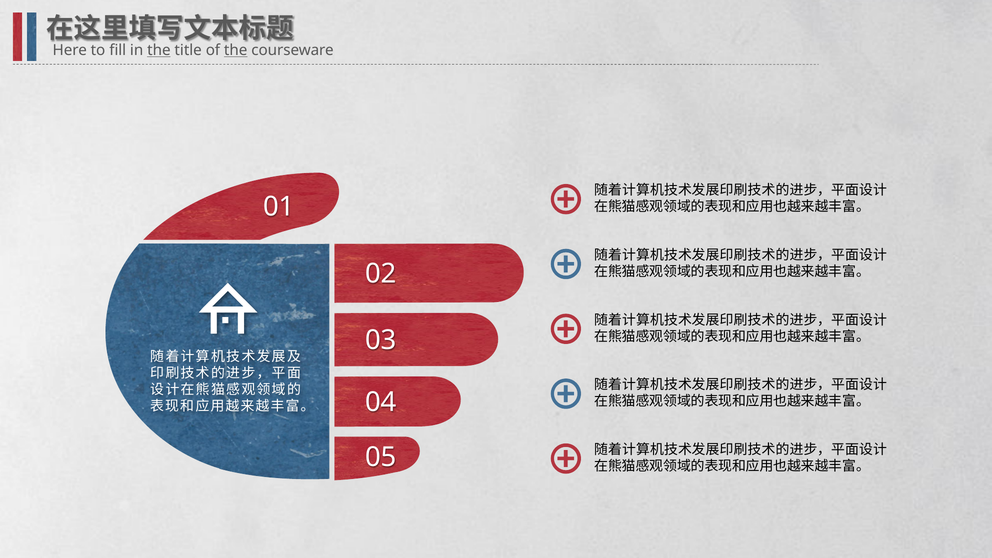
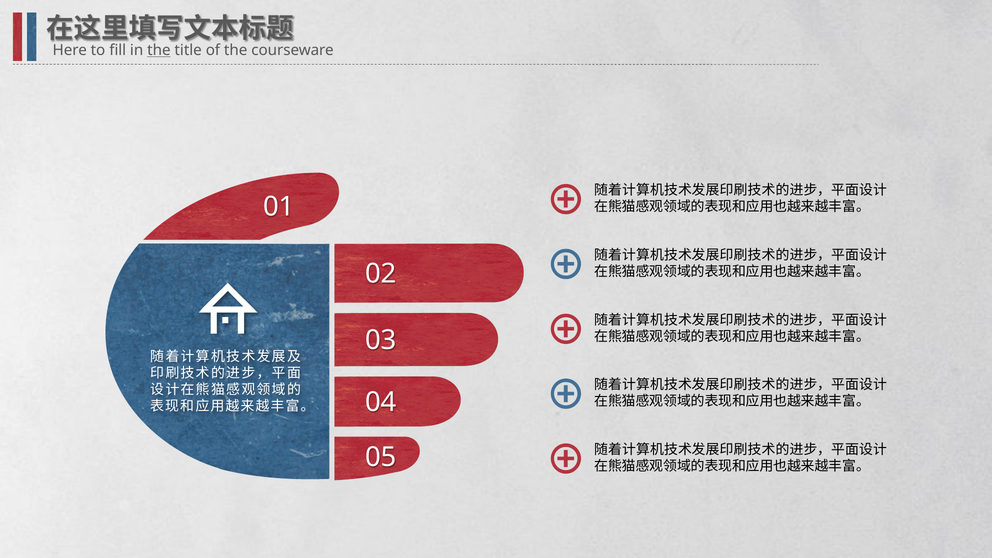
the at (236, 50) underline: present -> none
